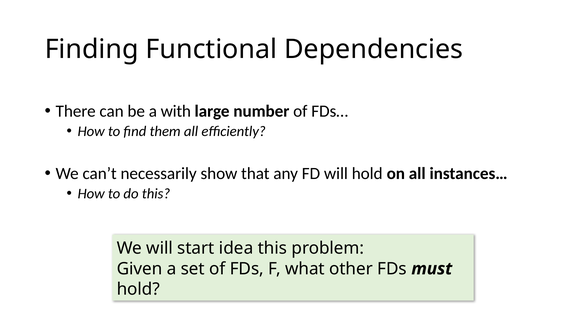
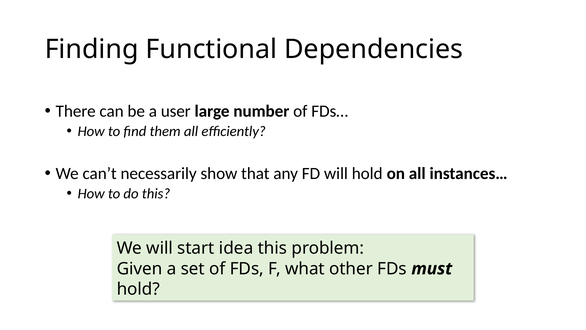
with: with -> user
